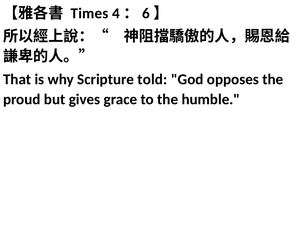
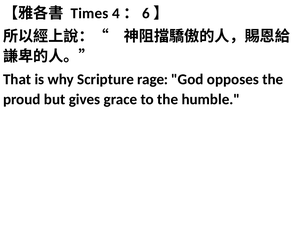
told: told -> rage
